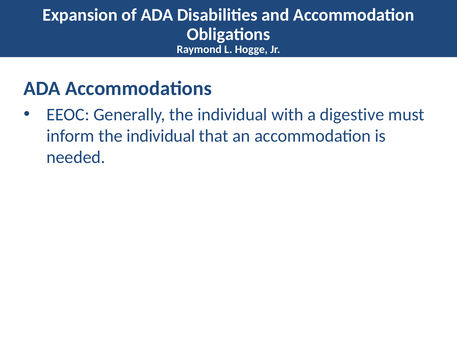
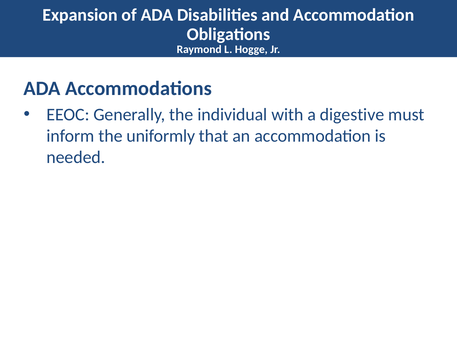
inform the individual: individual -> uniformly
